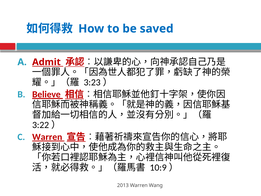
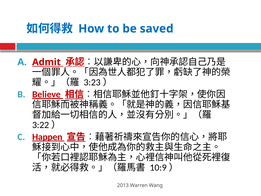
Warren at (47, 137): Warren -> Happen
